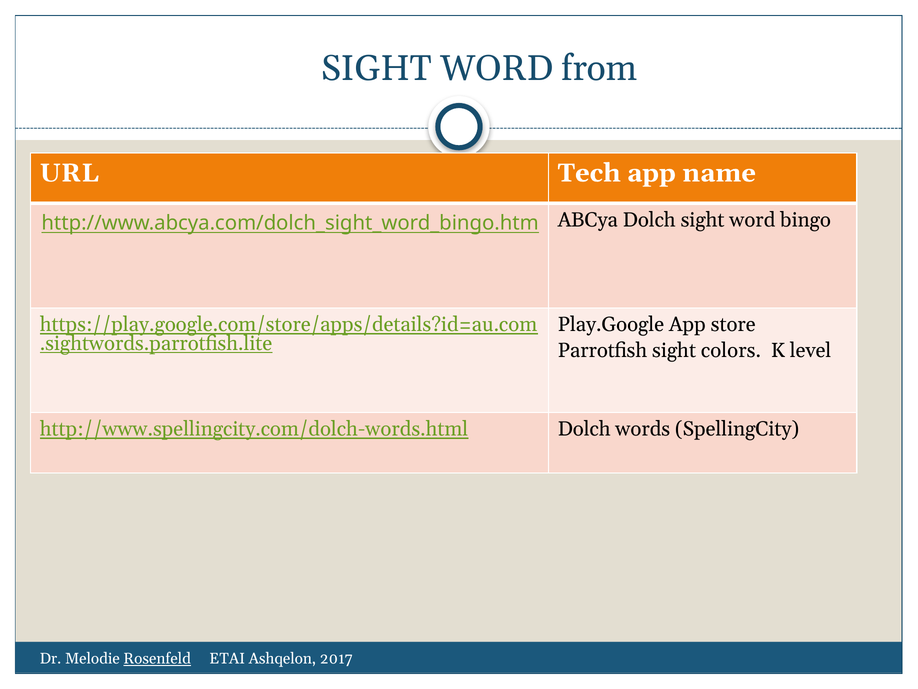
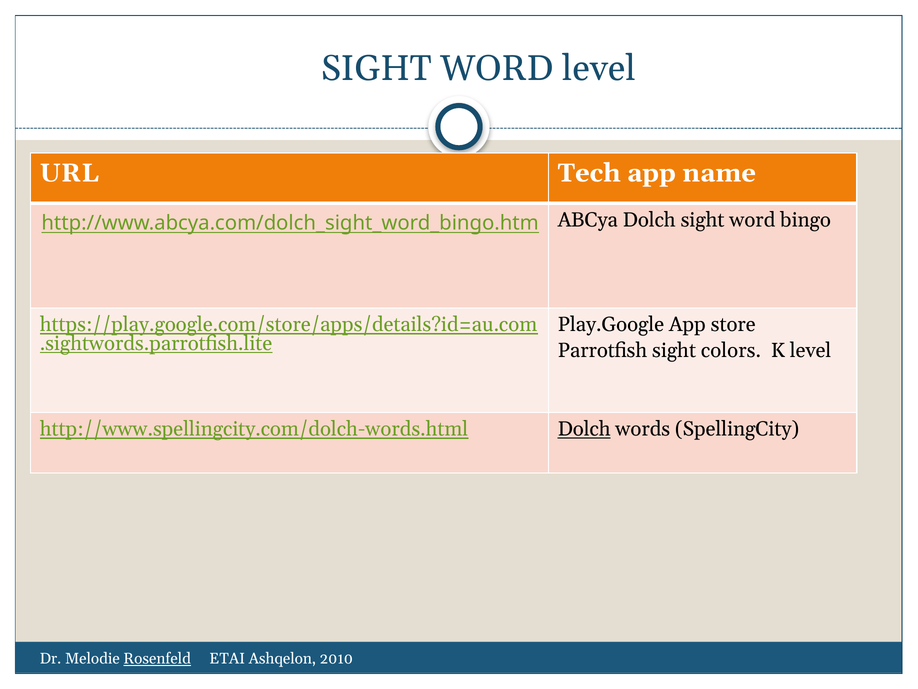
WORD from: from -> level
Dolch at (584, 429) underline: none -> present
2017: 2017 -> 2010
